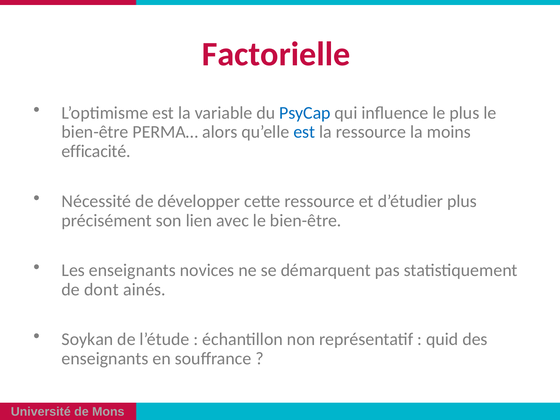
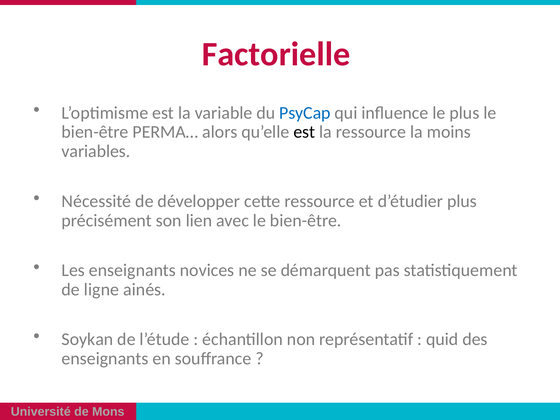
est at (304, 132) colour: blue -> black
efficacité: efficacité -> variables
dont: dont -> ligne
